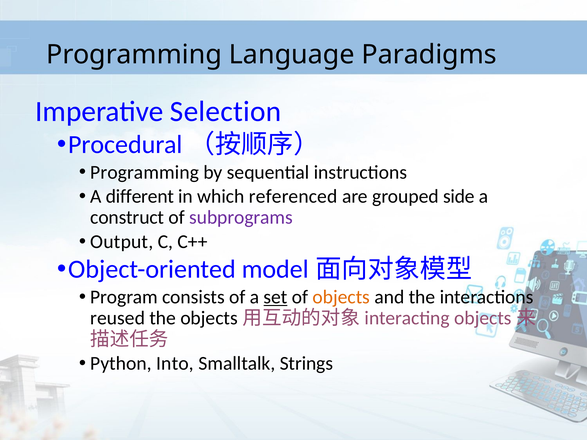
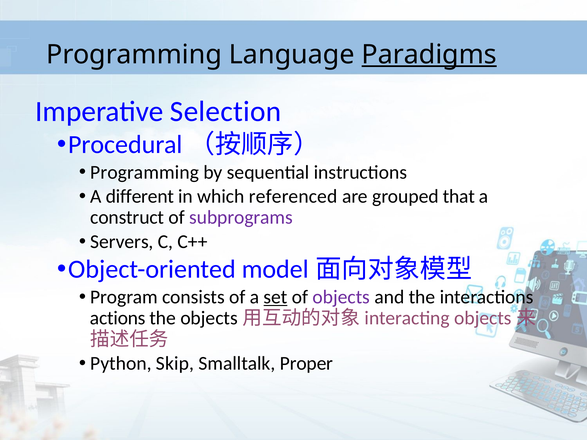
Paradigms underline: none -> present
side: side -> that
Output: Output -> Servers
objects colour: orange -> purple
reused: reused -> actions
Into: Into -> Skip
Strings: Strings -> Proper
